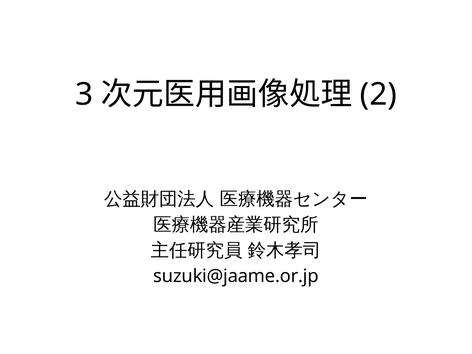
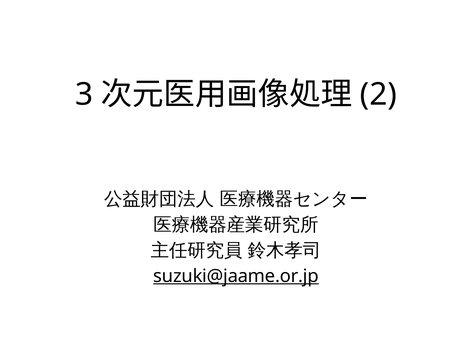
suzuki@jaame.or.jp underline: none -> present
